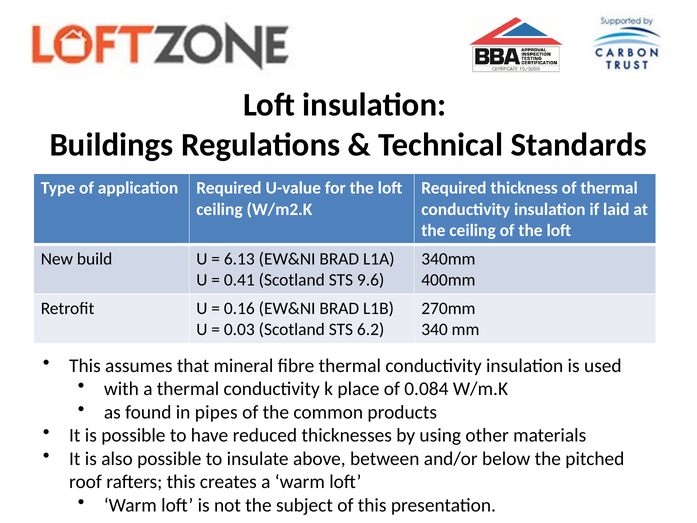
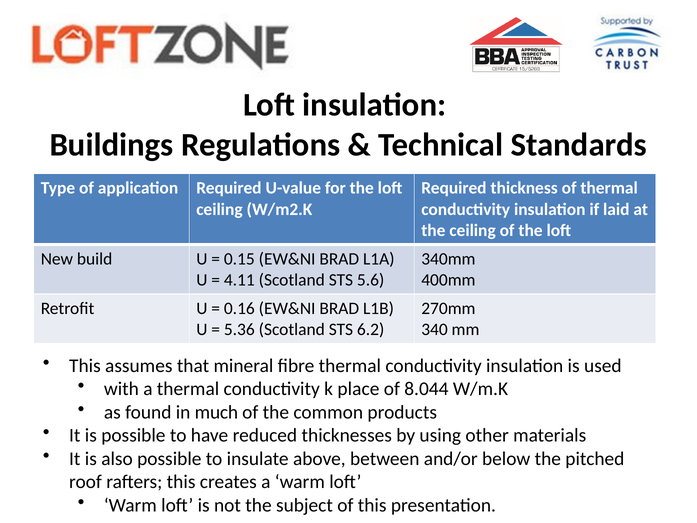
6.13: 6.13 -> 0.15
0.41: 0.41 -> 4.11
9.6: 9.6 -> 5.6
0.03: 0.03 -> 5.36
0.084: 0.084 -> 8.044
pipes: pipes -> much
